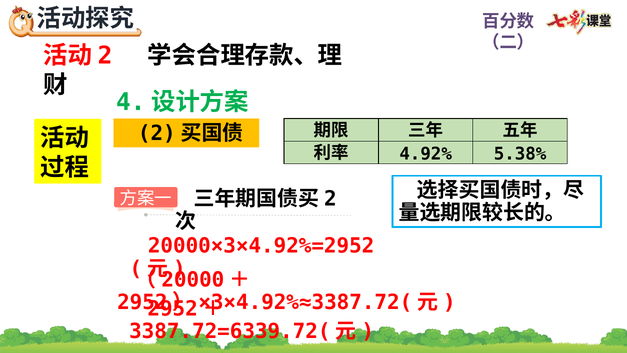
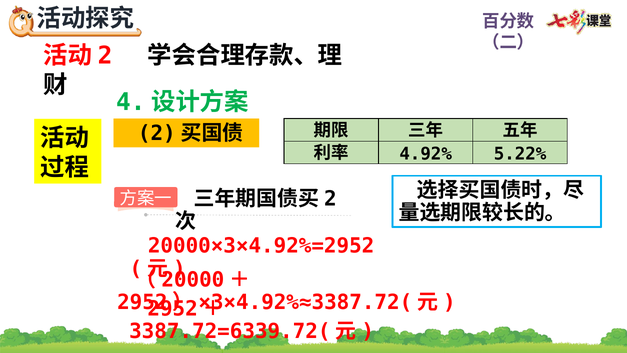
5.38%: 5.38% -> 5.22%
